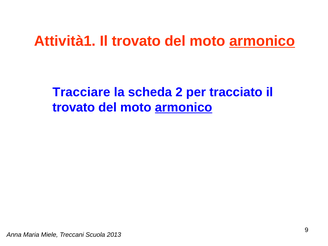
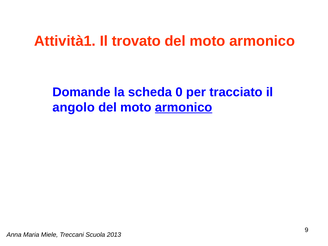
armonico at (262, 41) underline: present -> none
Tracciare: Tracciare -> Domande
2: 2 -> 0
trovato at (74, 107): trovato -> angolo
